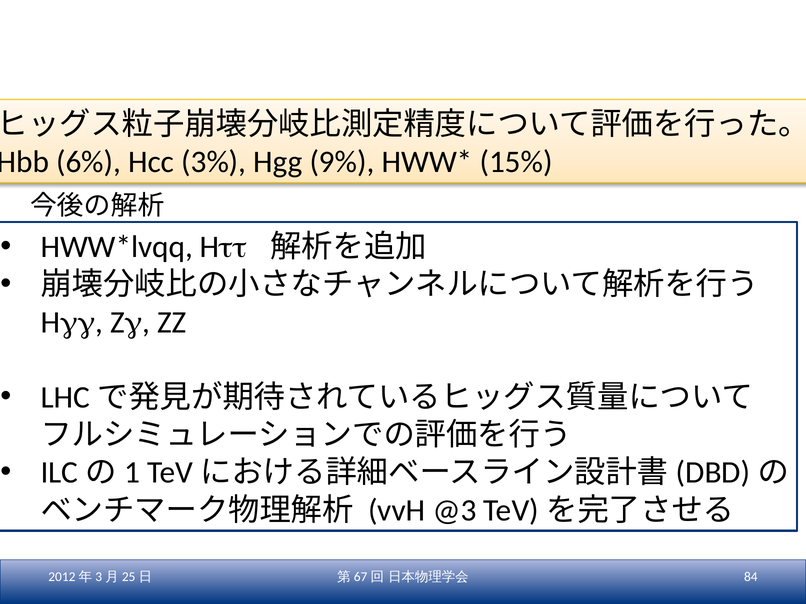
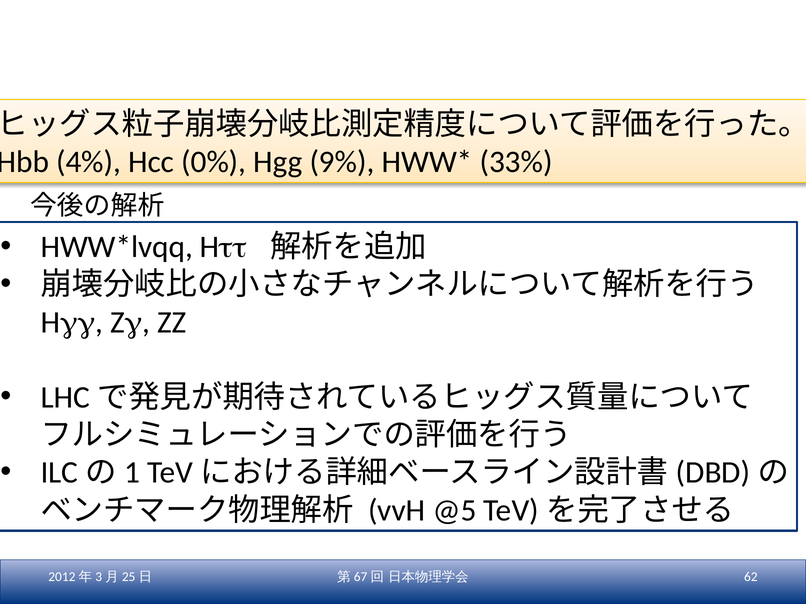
6%: 6% -> 4%
3%: 3% -> 0%
15%: 15% -> 33%
@3: @3 -> @5
84: 84 -> 62
